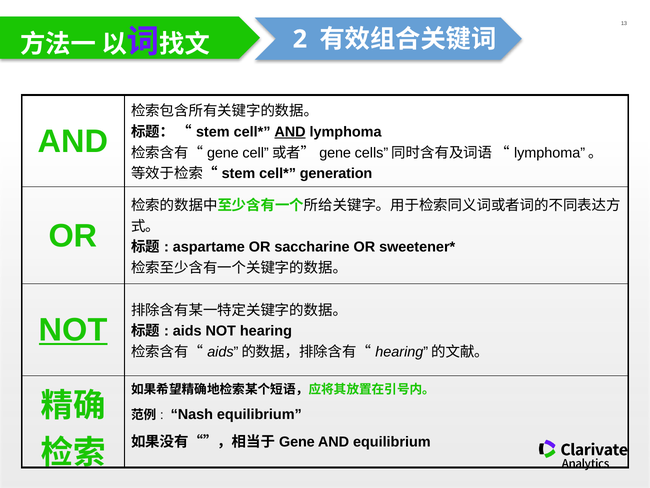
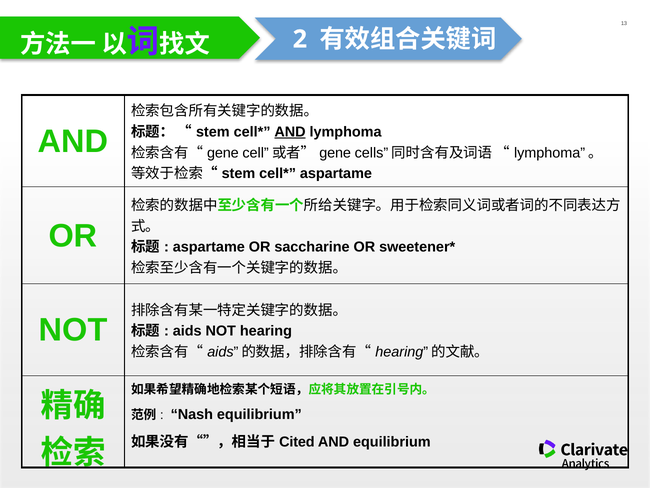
generation at (336, 173): generation -> aspartame
NOT at (73, 330) underline: present -> none
Gene at (297, 442): Gene -> Cited
